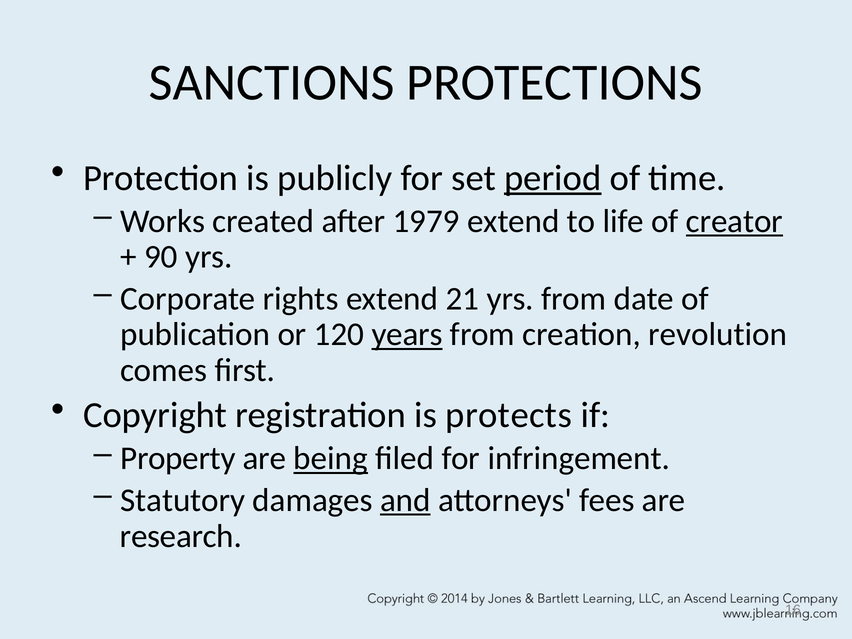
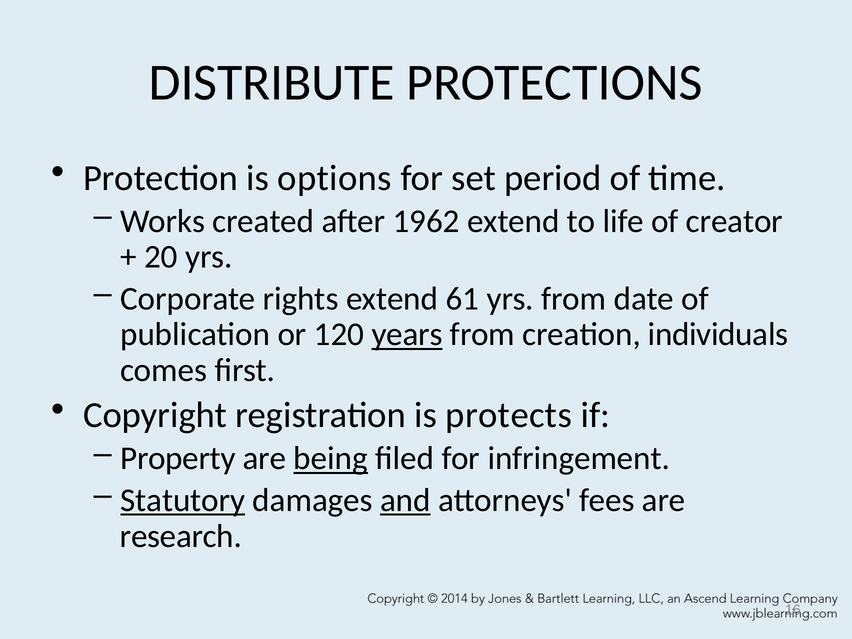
SANCTIONS: SANCTIONS -> DISTRIBUTE
publicly: publicly -> options
period underline: present -> none
1979: 1979 -> 1962
creator underline: present -> none
90: 90 -> 20
21: 21 -> 61
revolution: revolution -> individuals
Statutory underline: none -> present
